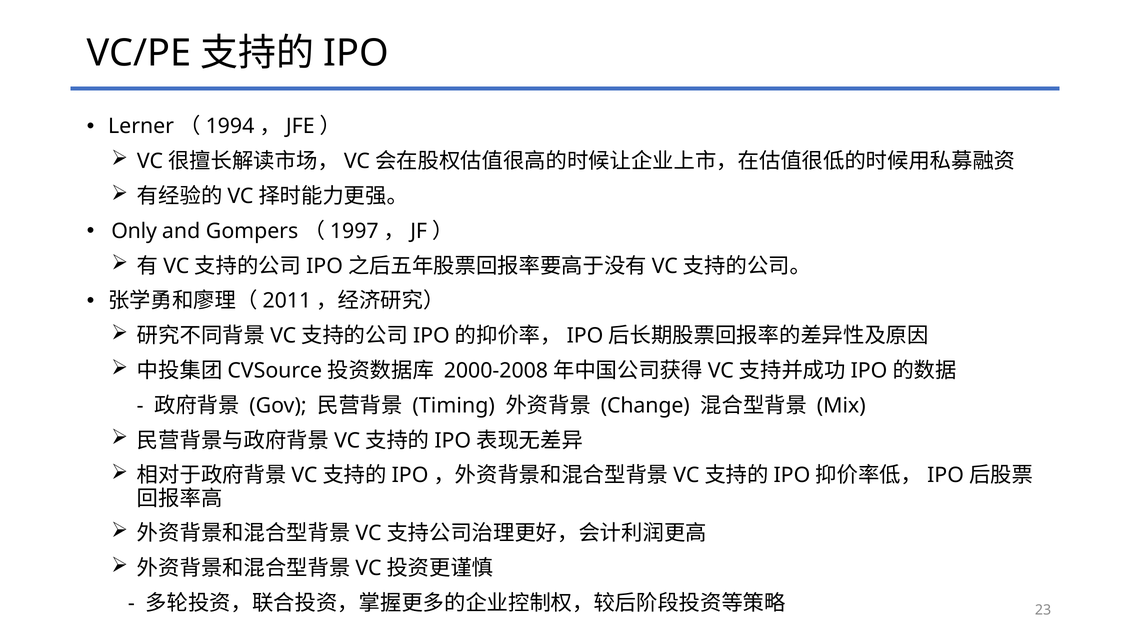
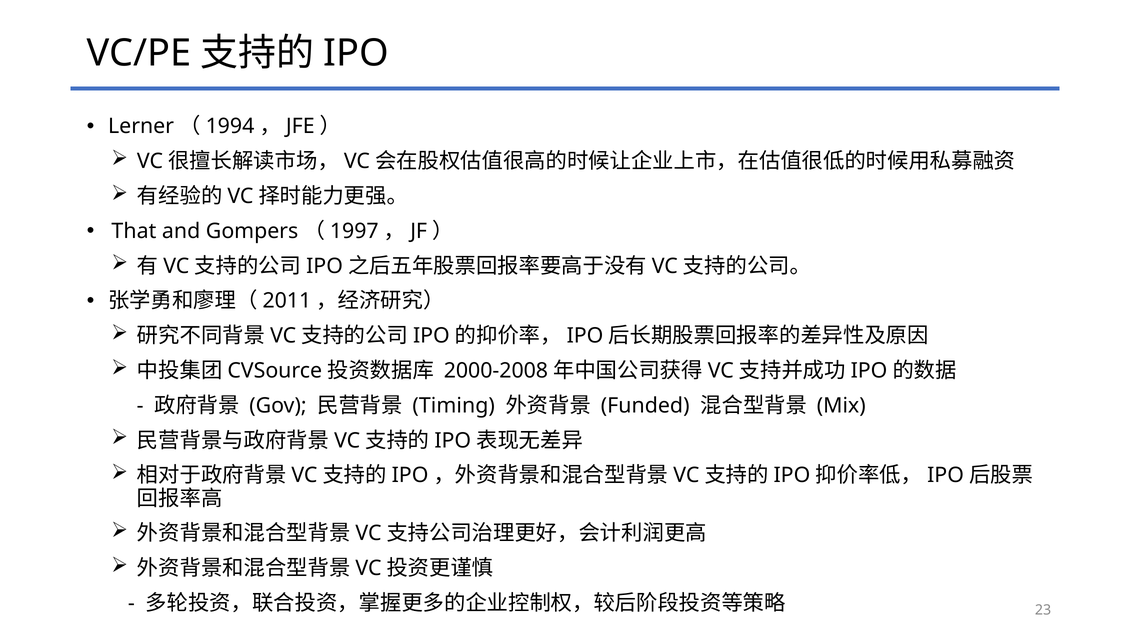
Only: Only -> That
Change: Change -> Funded
